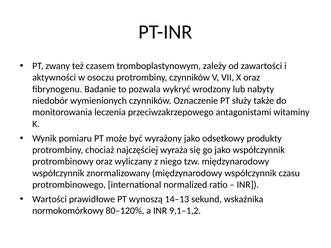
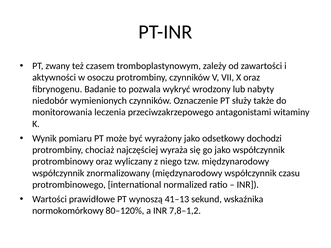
produkty: produkty -> dochodzi
14–13: 14–13 -> 41–13
9,1–1,2: 9,1–1,2 -> 7,8–1,2
